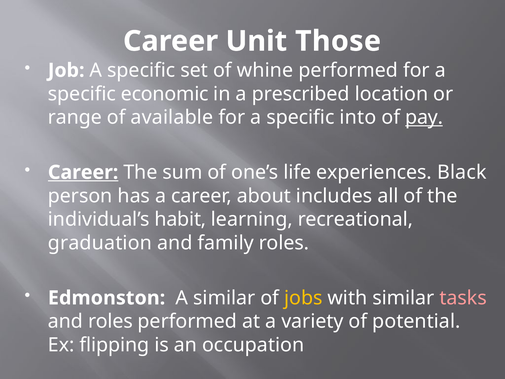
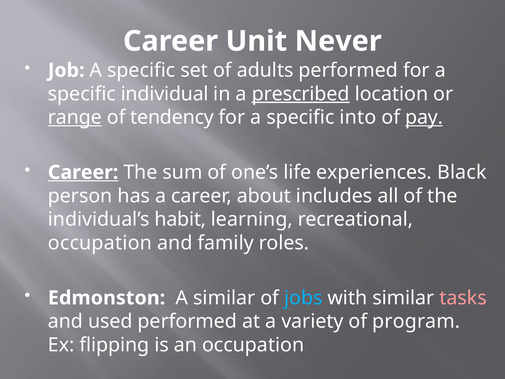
Those: Those -> Never
whine: whine -> adults
economic: economic -> individual
prescribed underline: none -> present
range underline: none -> present
available: available -> tendency
graduation at (100, 243): graduation -> occupation
jobs colour: yellow -> light blue
and roles: roles -> used
potential: potential -> program
